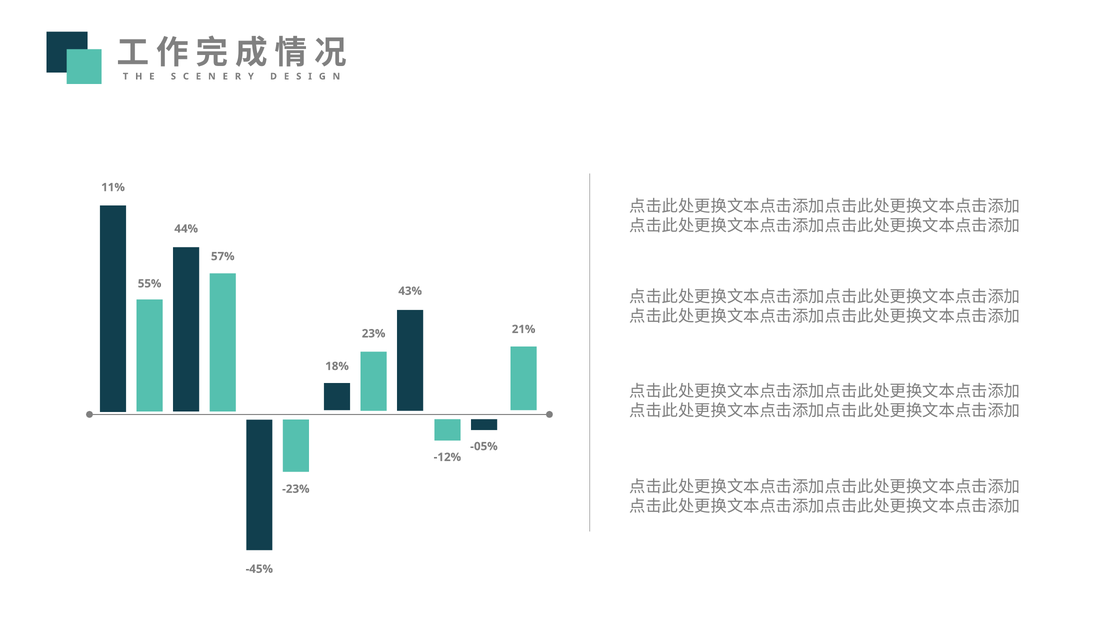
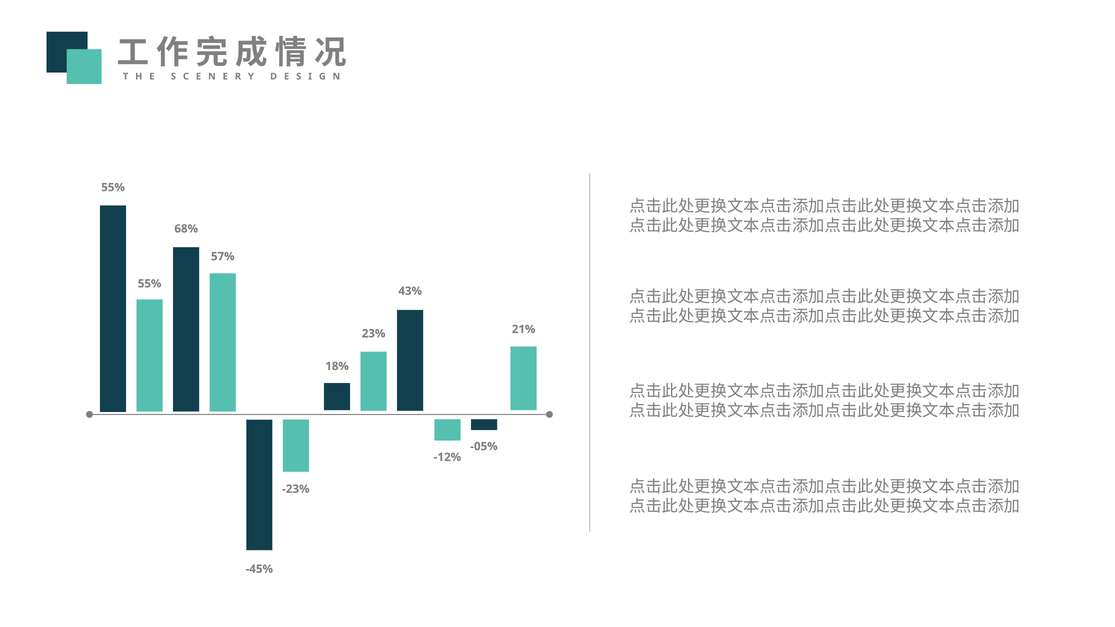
11% at (113, 187): 11% -> 55%
44%: 44% -> 68%
